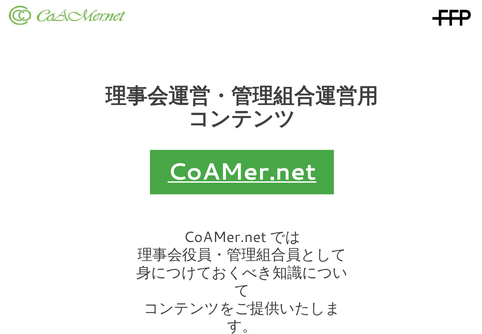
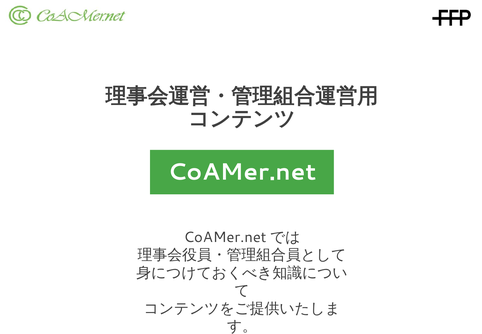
CoAMer.net underline: present -> none
